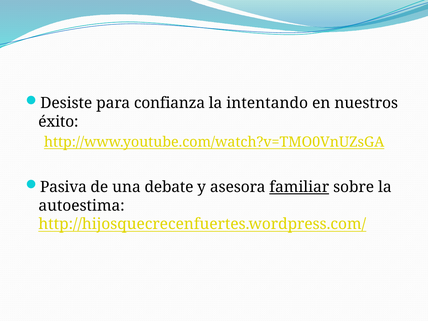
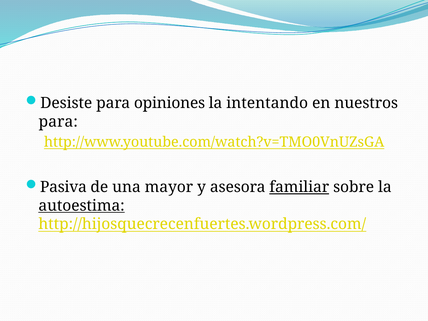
confianza: confianza -> opiniones
éxito at (58, 122): éxito -> para
debate: debate -> mayor
autoestima underline: none -> present
